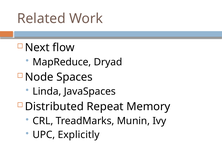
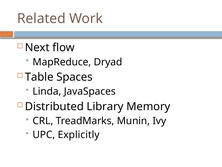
Node: Node -> Table
Repeat: Repeat -> Library
